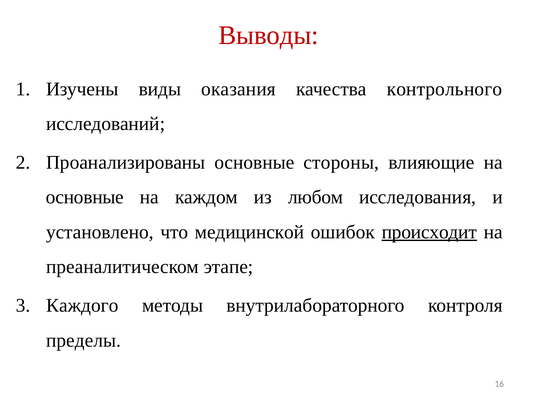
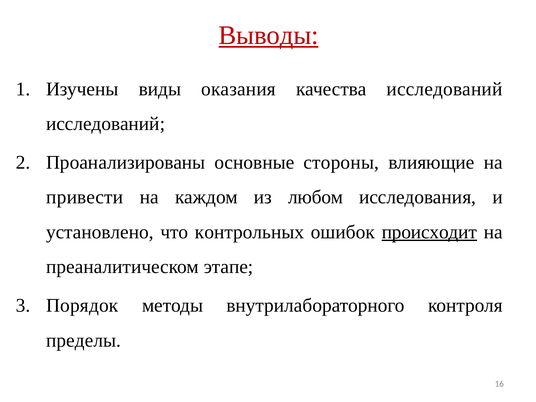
Выводы underline: none -> present
качества контрольного: контрольного -> исследований
основные at (85, 197): основные -> привести
медицинской: медицинской -> контрольных
Каждого: Каждого -> Порядок
